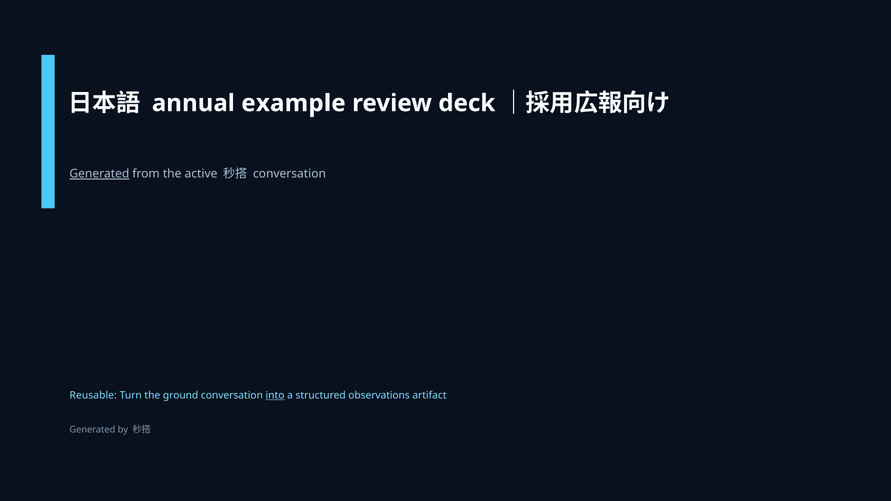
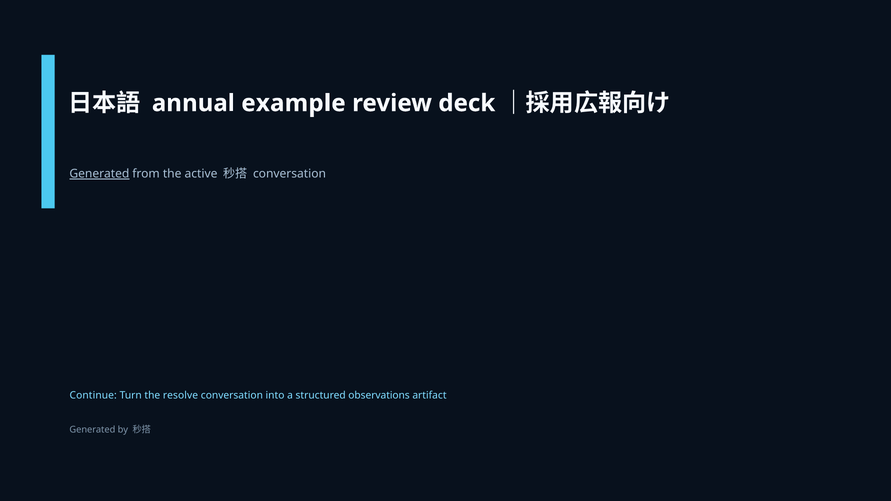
Reusable: Reusable -> Continue
ground: ground -> resolve
into underline: present -> none
